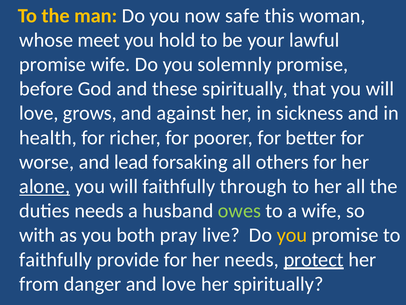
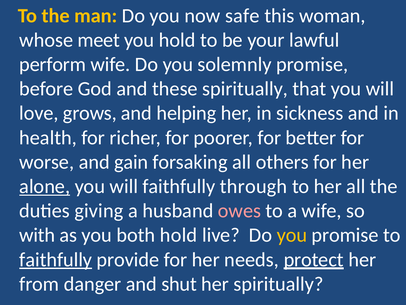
promise at (53, 64): promise -> perform
against: against -> helping
lead: lead -> gain
duties needs: needs -> giving
owes colour: light green -> pink
both pray: pray -> hold
faithfully at (56, 259) underline: none -> present
and love: love -> shut
